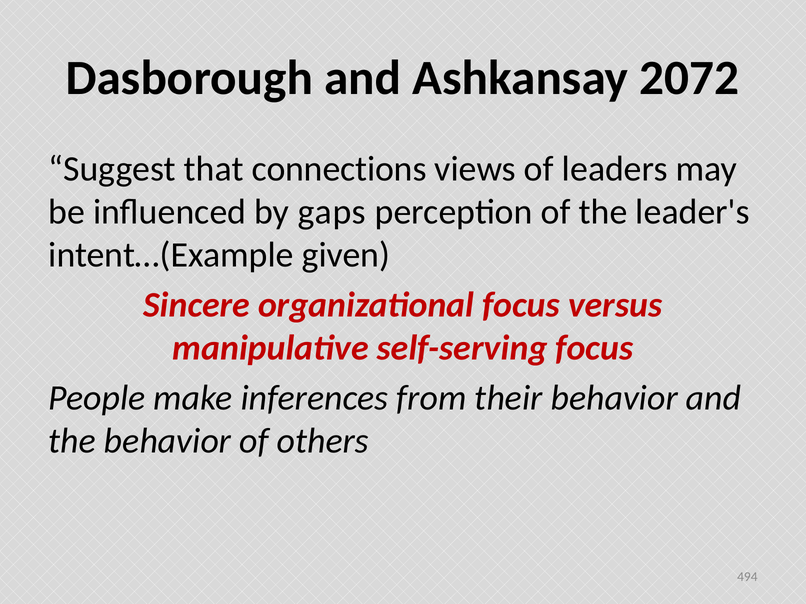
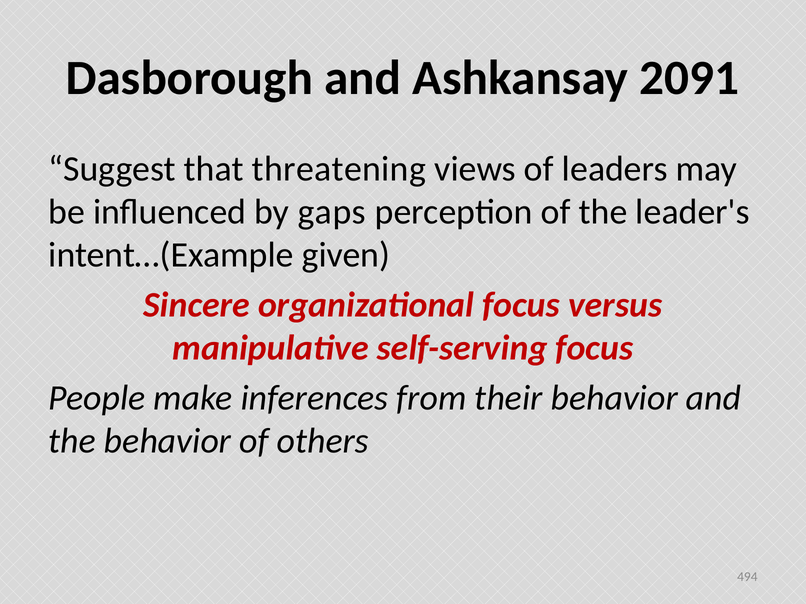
2072: 2072 -> 2091
connections: connections -> threatening
